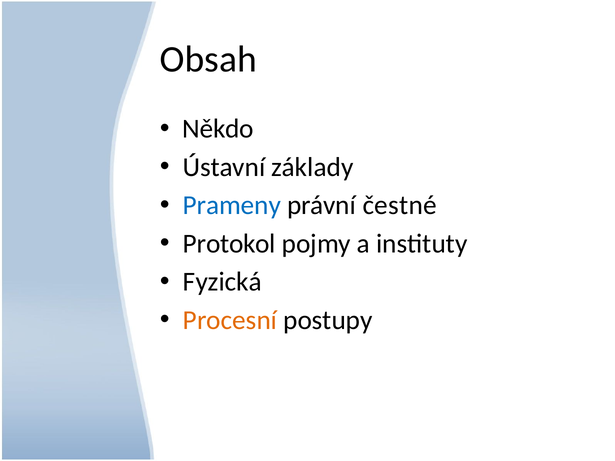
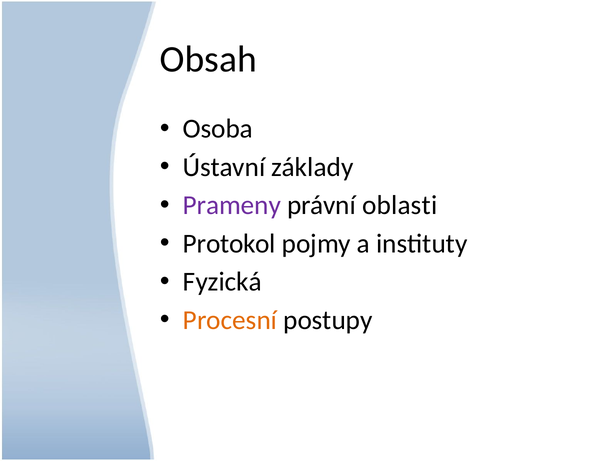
Někdo: Někdo -> Osoba
Prameny colour: blue -> purple
čestné: čestné -> oblasti
